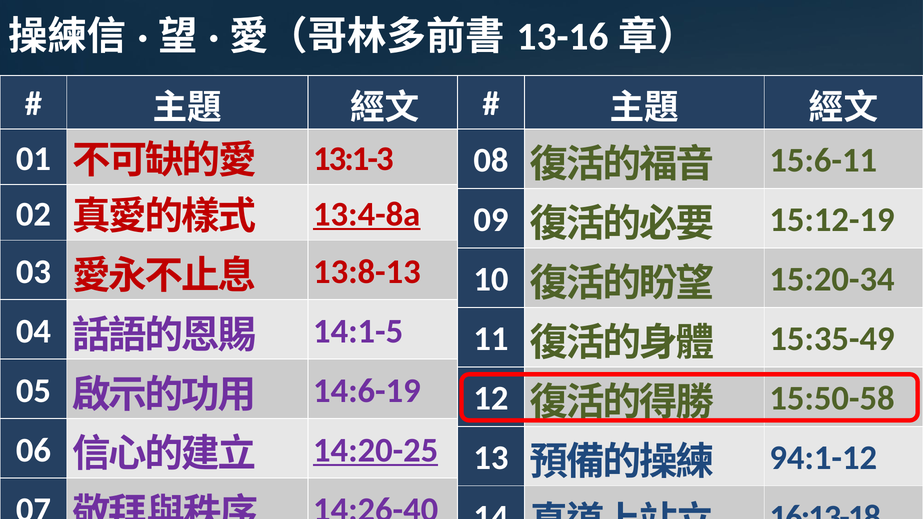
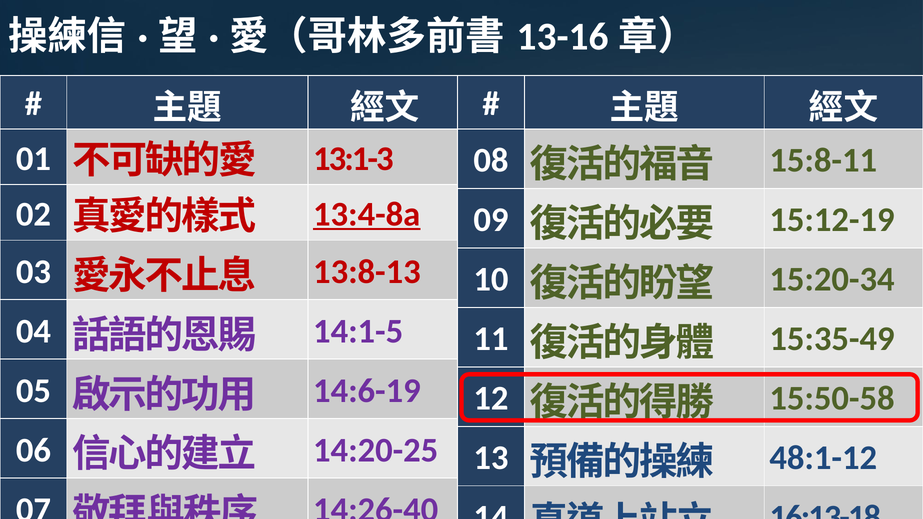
15:6-11: 15:6-11 -> 15:8-11
14:20-25 underline: present -> none
94:1-12: 94:1-12 -> 48:1-12
